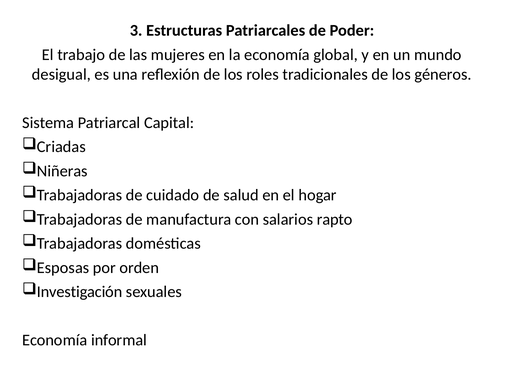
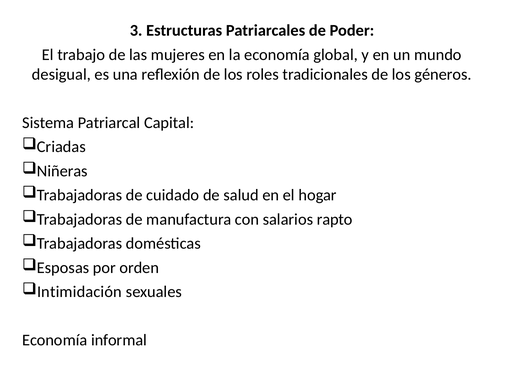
Investigación: Investigación -> Intimidación
